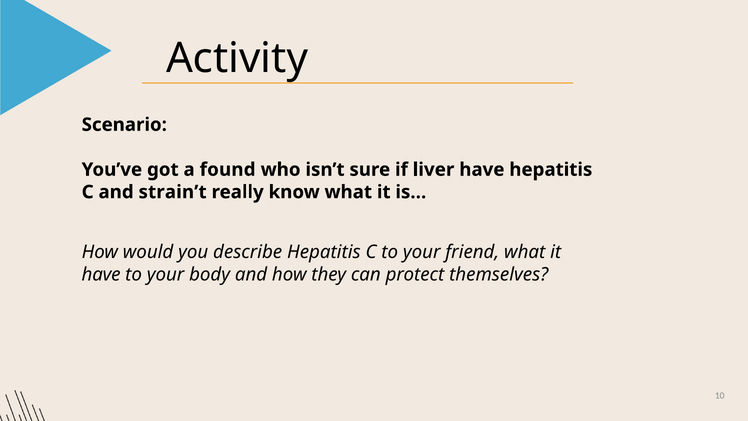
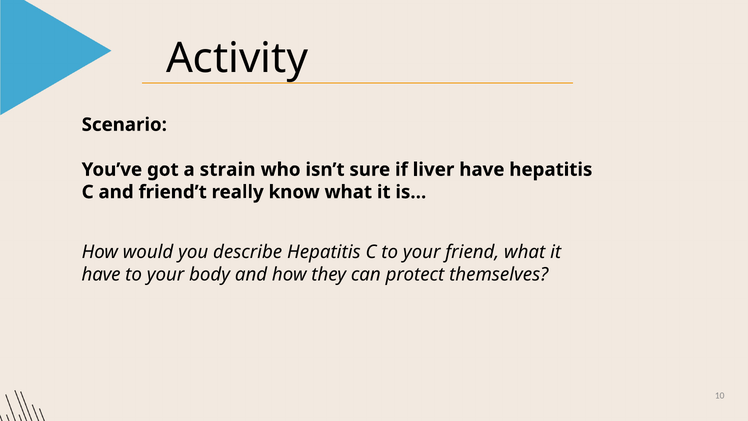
found: found -> strain
strain’t: strain’t -> friend’t
